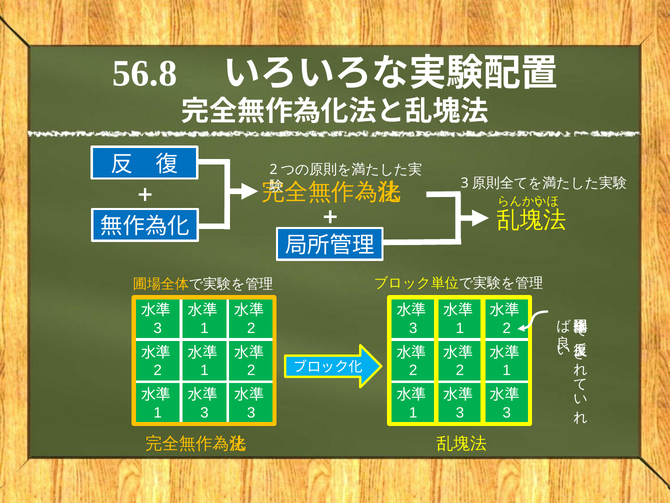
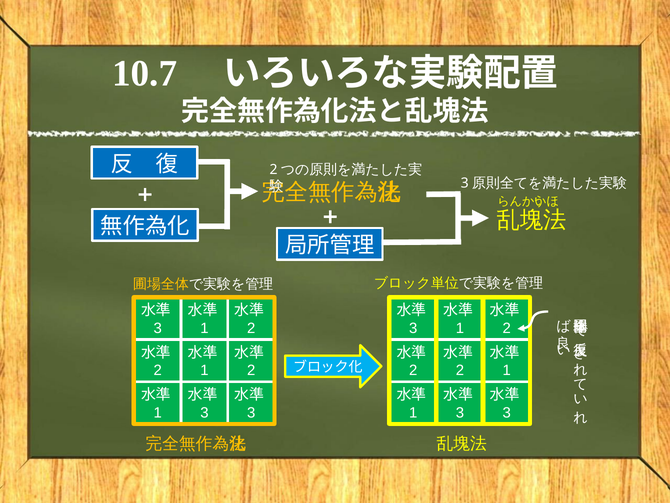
56.8: 56.8 -> 10.7
